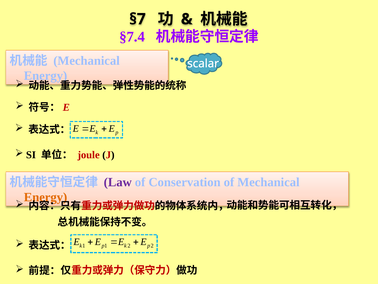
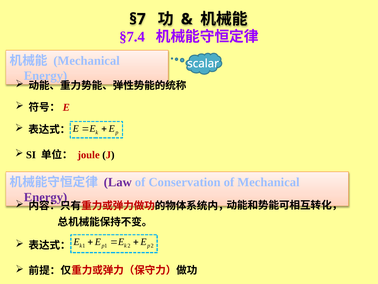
Energy at (46, 197) colour: orange -> purple
